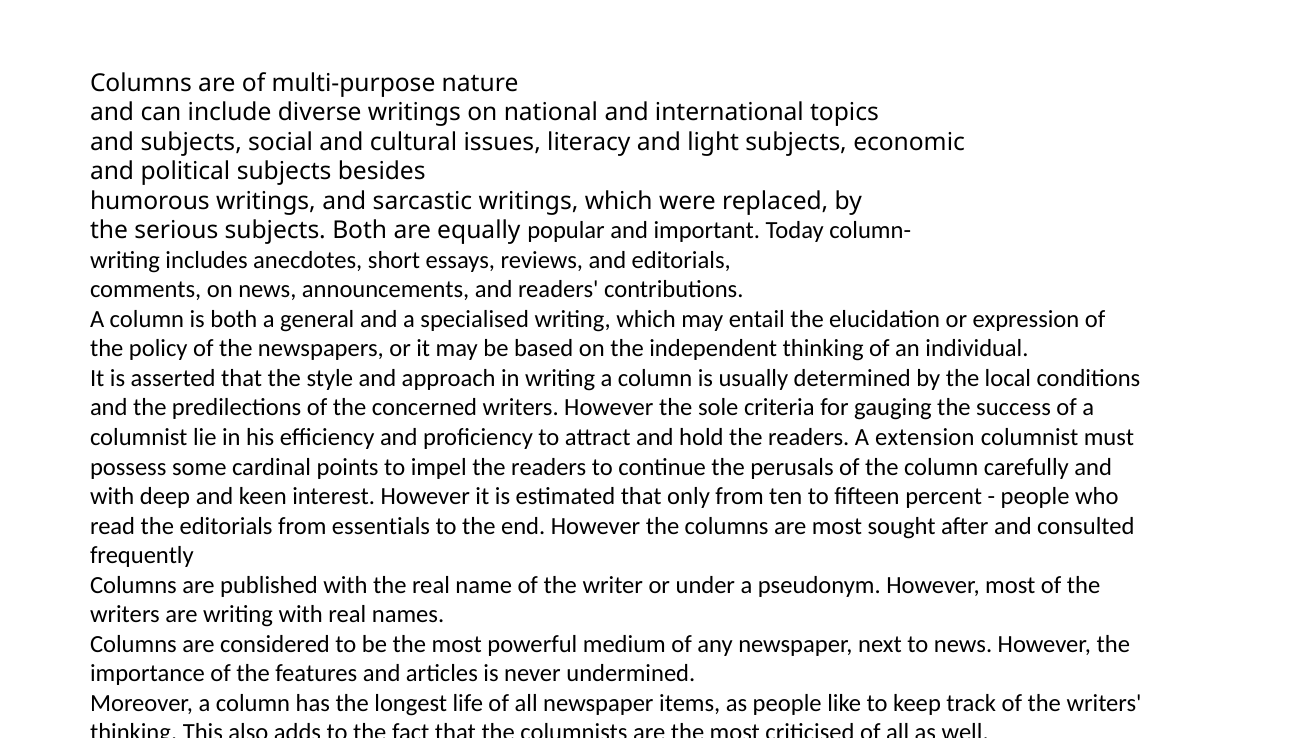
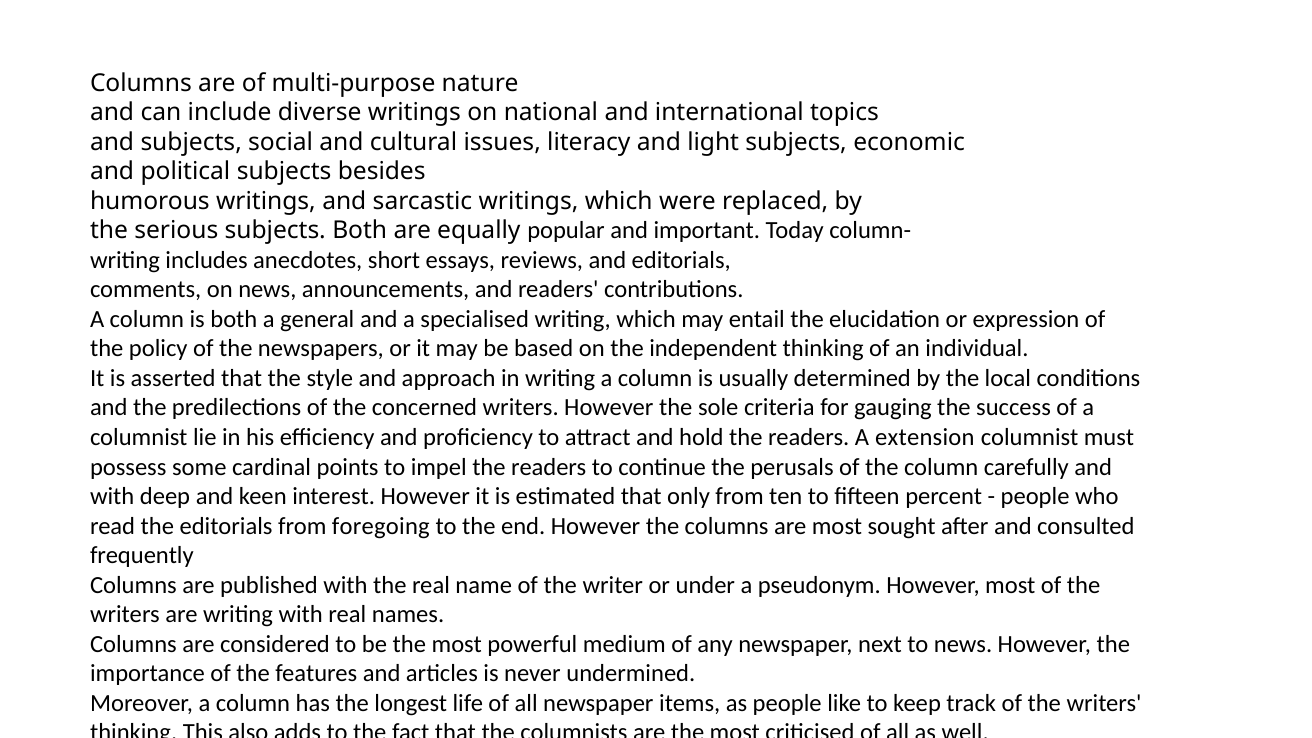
essentials: essentials -> foregoing
